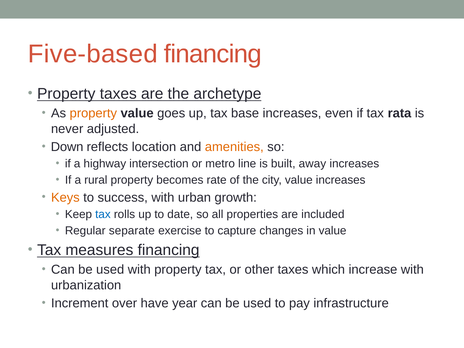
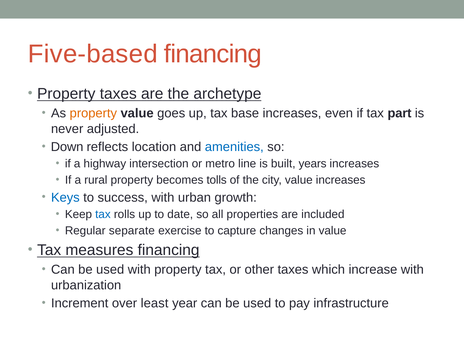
rata: rata -> part
amenities colour: orange -> blue
away: away -> years
rate: rate -> tolls
Keys colour: orange -> blue
have: have -> least
